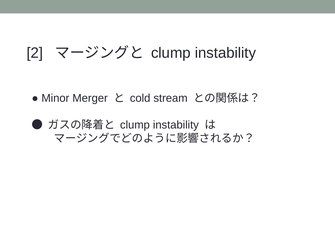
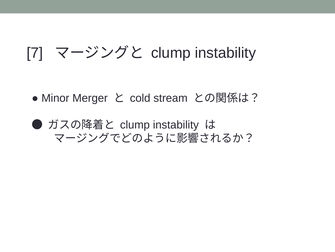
2: 2 -> 7
